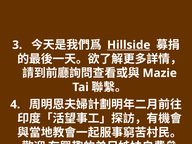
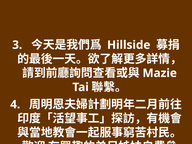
Hillside underline: present -> none
